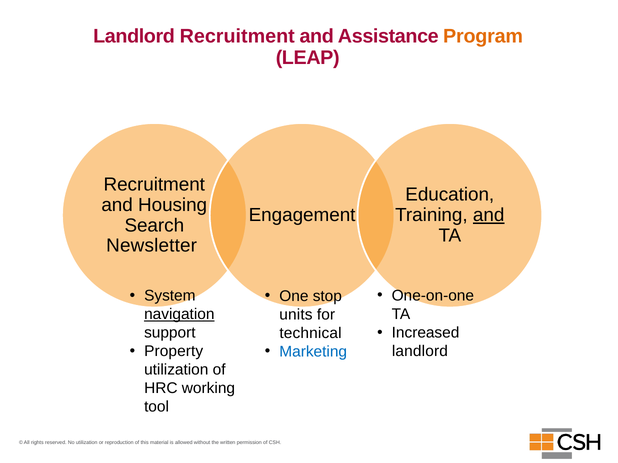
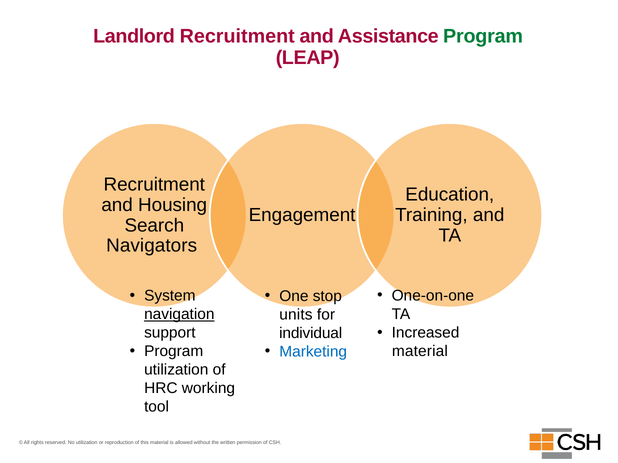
Program at (483, 36) colour: orange -> green
and at (489, 215) underline: present -> none
Newsletter: Newsletter -> Navigators
technical: technical -> individual
Property at (174, 352): Property -> Program
landlord at (420, 352): landlord -> material
